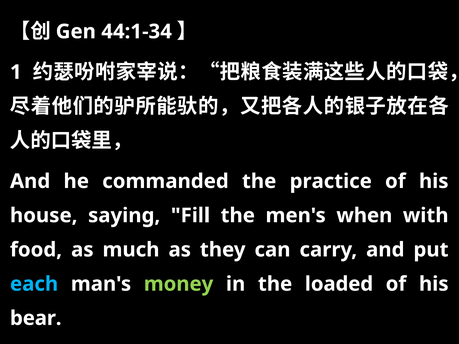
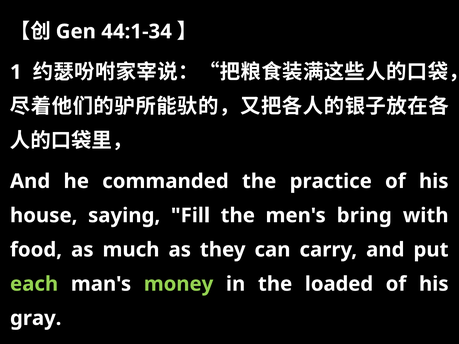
when: when -> bring
each colour: light blue -> light green
bear: bear -> gray
